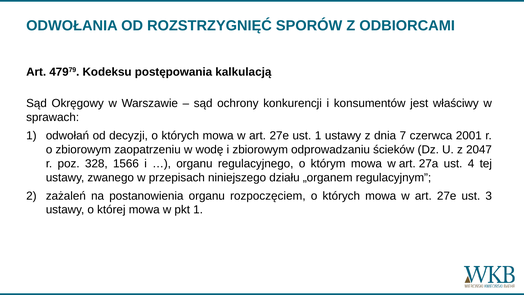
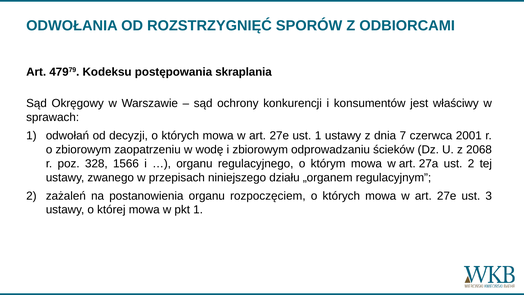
kalkulacją: kalkulacją -> skraplania
2047: 2047 -> 2068
ust 4: 4 -> 2
